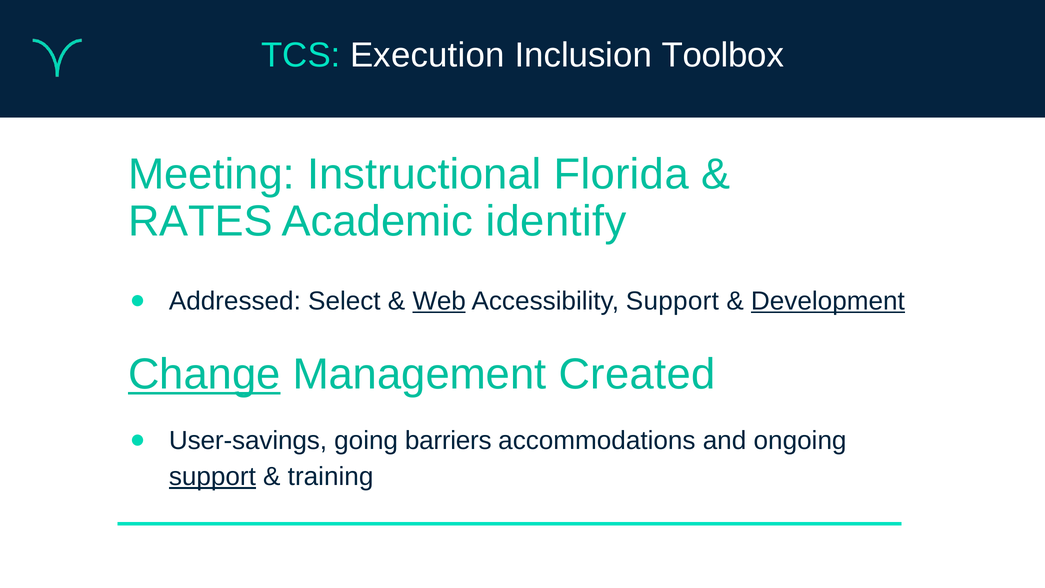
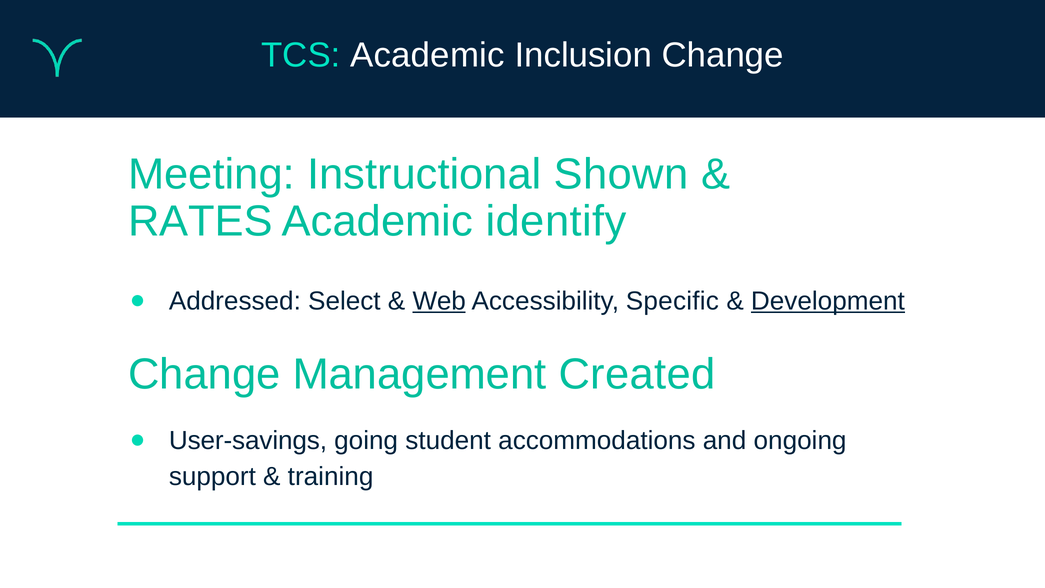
TCS Execution: Execution -> Academic
Inclusion Toolbox: Toolbox -> Change
Florida: Florida -> Shown
Accessibility Support: Support -> Specific
Change at (204, 375) underline: present -> none
barriers: barriers -> student
support at (212, 477) underline: present -> none
